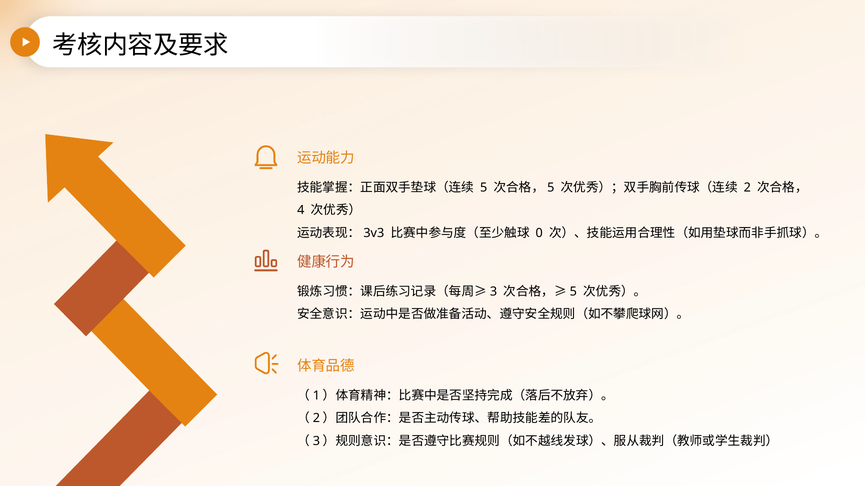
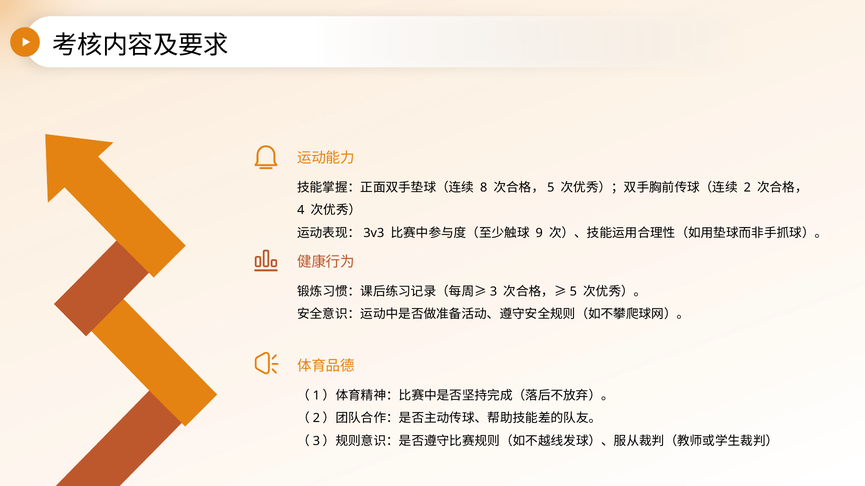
5: 5 -> 8
0: 0 -> 9
